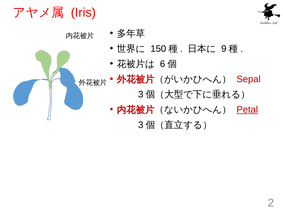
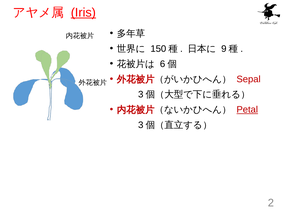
Iris underline: none -> present
